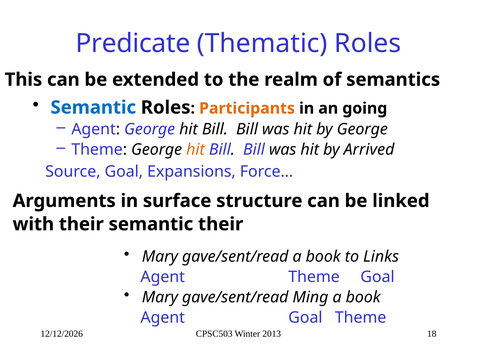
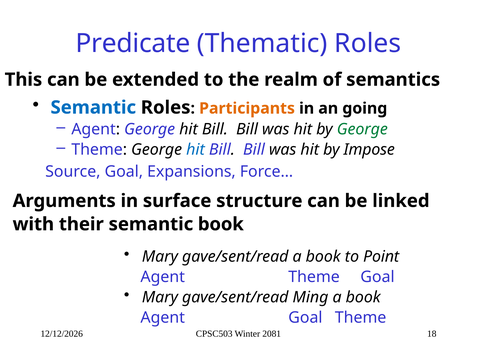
George at (362, 129) colour: black -> green
hit at (196, 150) colour: orange -> blue
Arrived: Arrived -> Impose
semantic their: their -> book
Links: Links -> Point
2013: 2013 -> 2081
